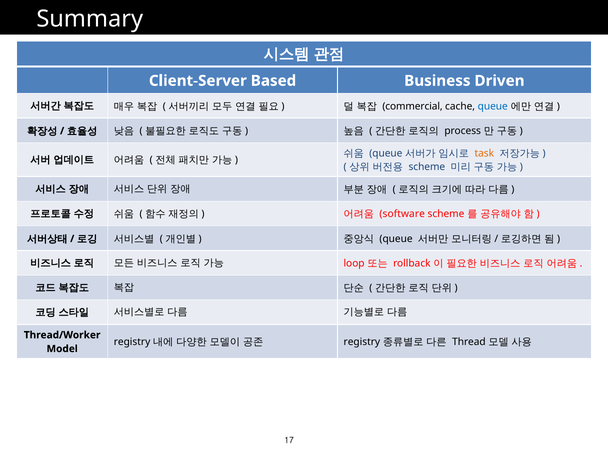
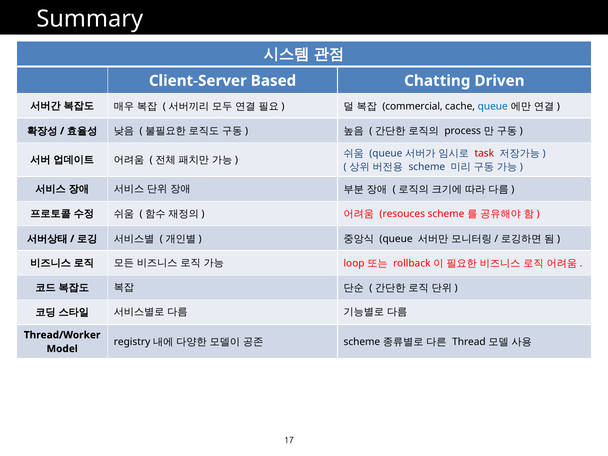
Business: Business -> Chatting
task colour: orange -> red
software: software -> resouces
registry at (362, 342): registry -> scheme
